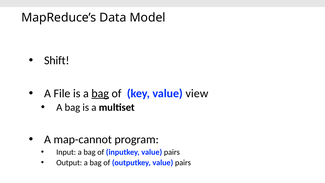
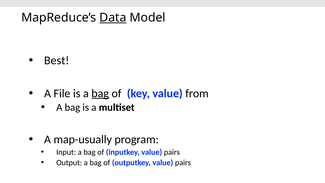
Data underline: none -> present
Shift: Shift -> Best
view: view -> from
map-cannot: map-cannot -> map-usually
